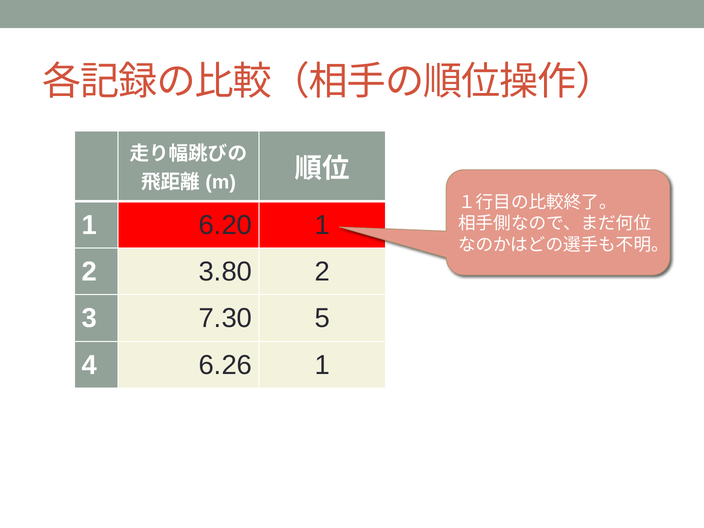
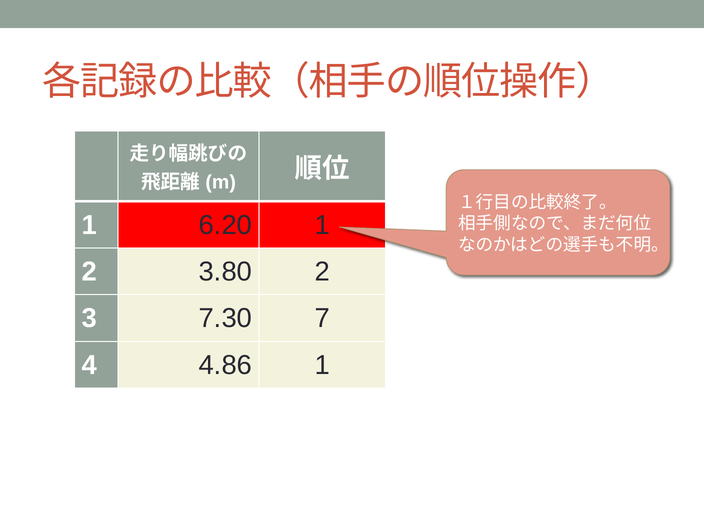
5: 5 -> 7
6.26: 6.26 -> 4.86
